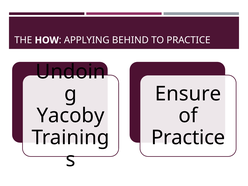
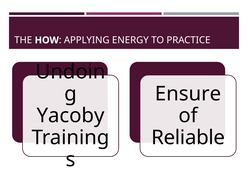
BEHIND: BEHIND -> ENERGY
Practice at (188, 138): Practice -> Reliable
